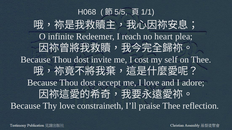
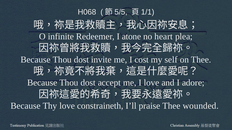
reach: reach -> atone
reflection: reflection -> wounded
